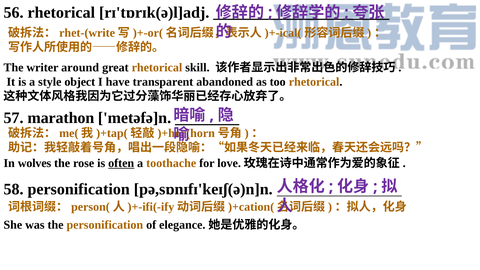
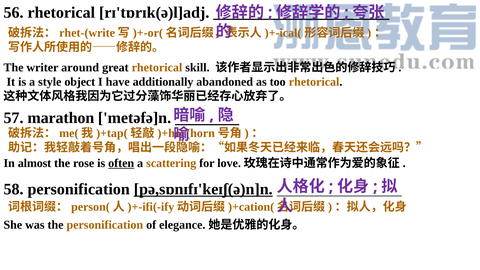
transparent: transparent -> additionally
wolves: wolves -> almost
toothache: toothache -> scattering
pə,sɒnɪfɪ'keɪʃ(ə)n]n underline: none -> present
